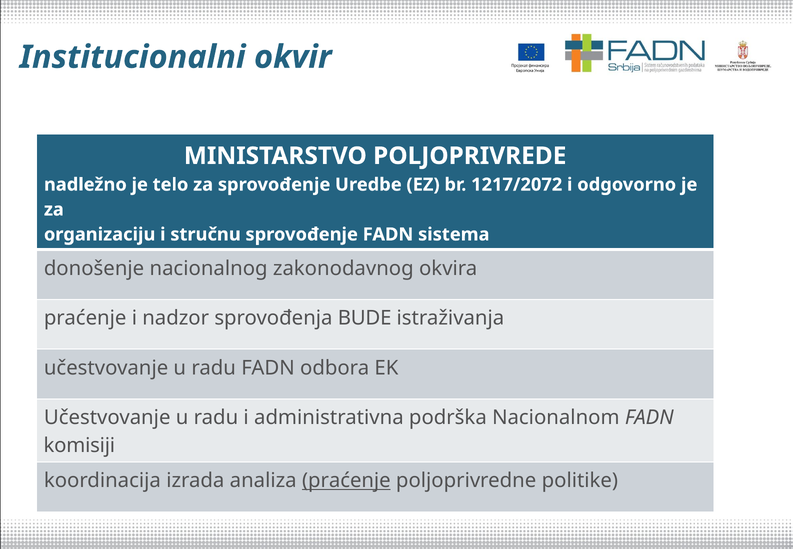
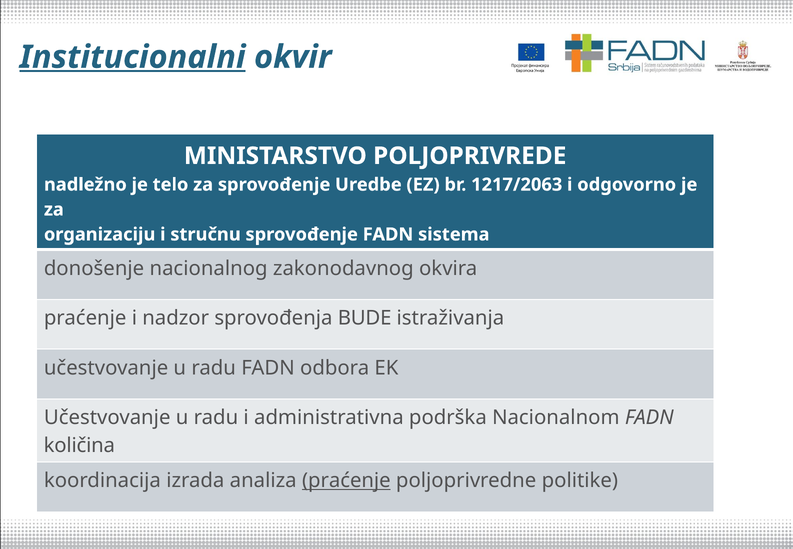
Institucionalni underline: none -> present
1217/2072: 1217/2072 -> 1217/2063
komisiji: komisiji -> količina
